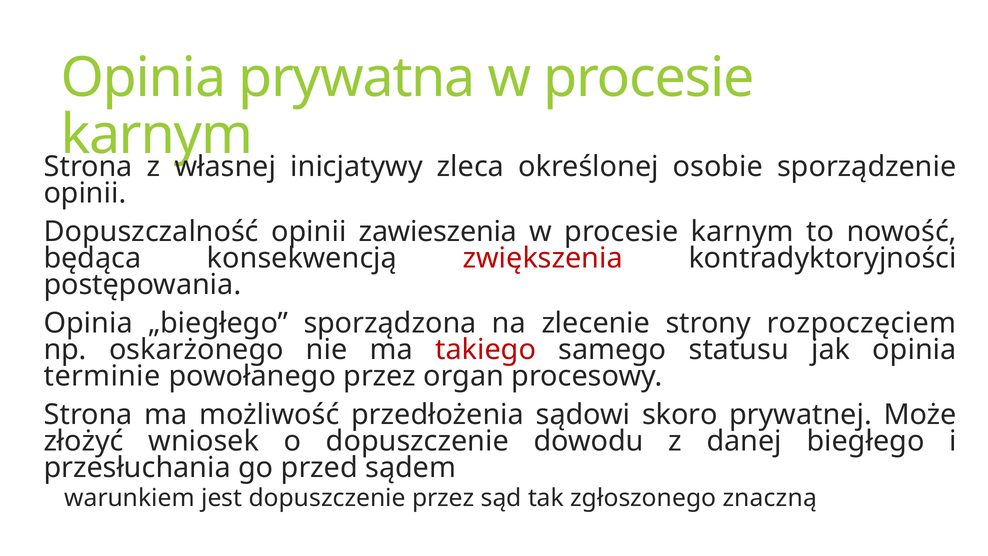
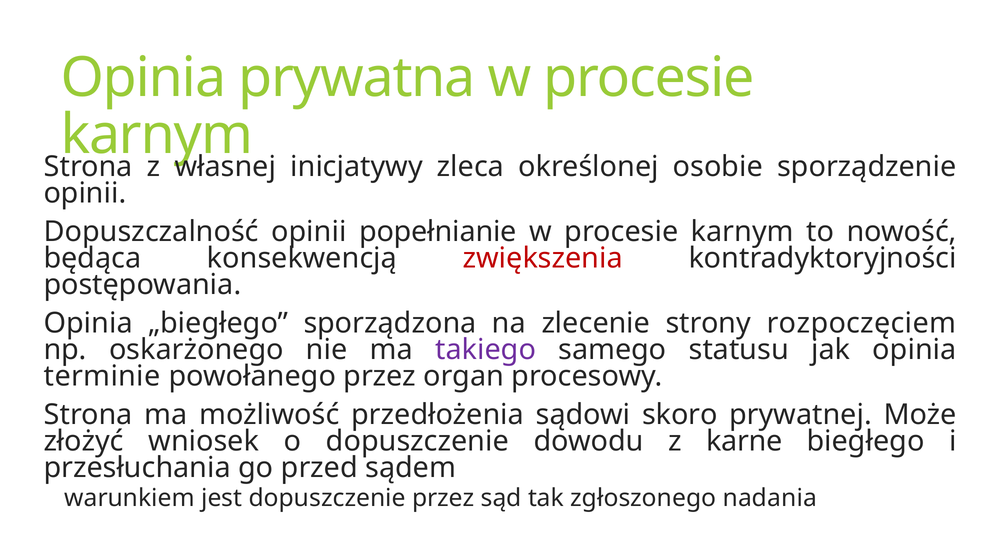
zawieszenia: zawieszenia -> popełnianie
takiego colour: red -> purple
danej: danej -> karne
znaczną: znaczną -> nadania
